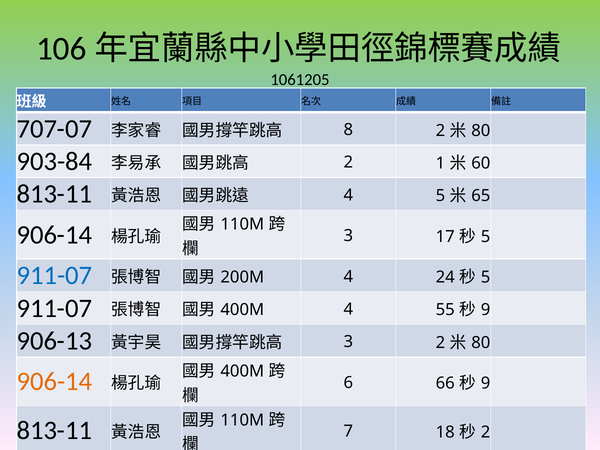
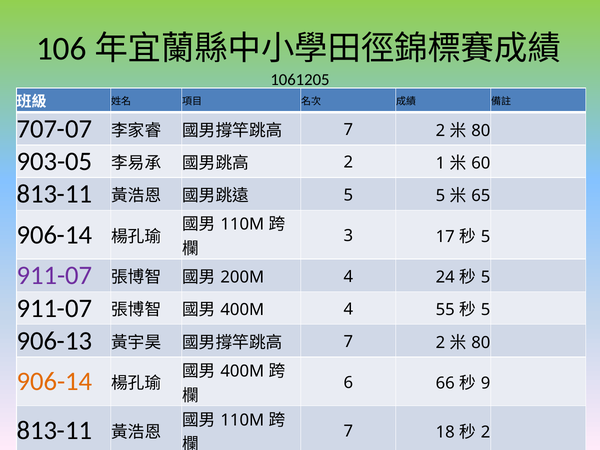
8 at (348, 130): 8 -> 7
903-84: 903-84 -> 903-05
4 at (348, 195): 4 -> 5
911-07 at (54, 276) colour: blue -> purple
9 at (486, 310): 9 -> 5
3 at (348, 342): 3 -> 7
